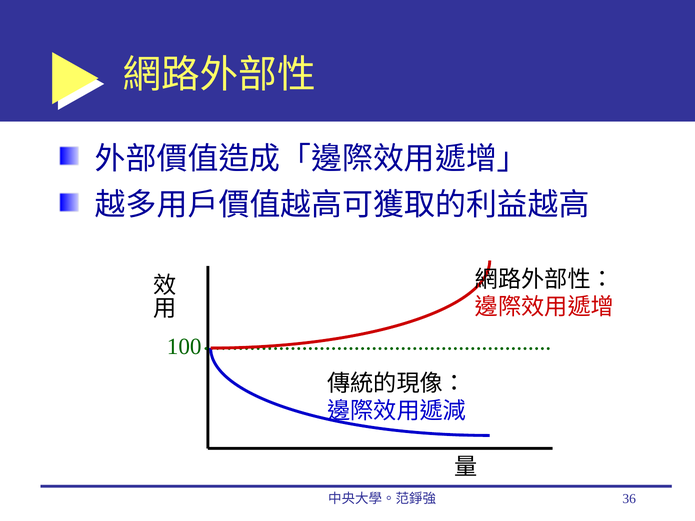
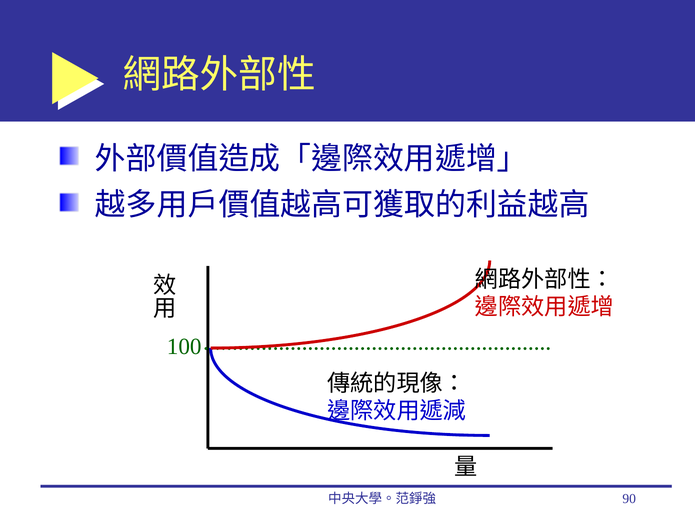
36: 36 -> 90
